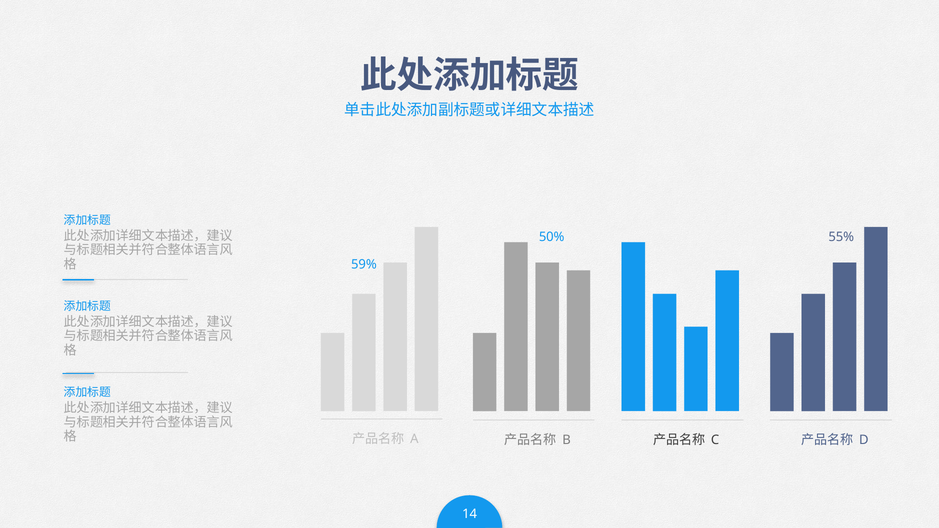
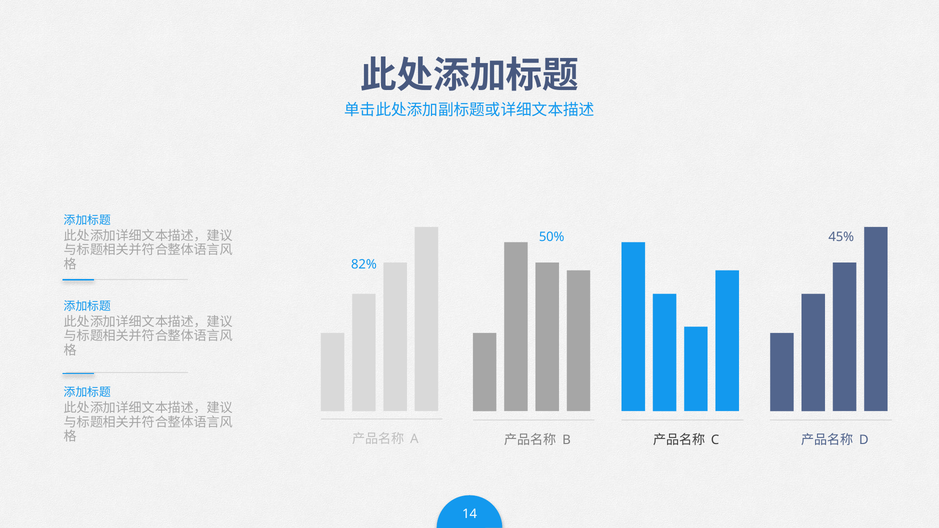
55%: 55% -> 45%
59%: 59% -> 82%
